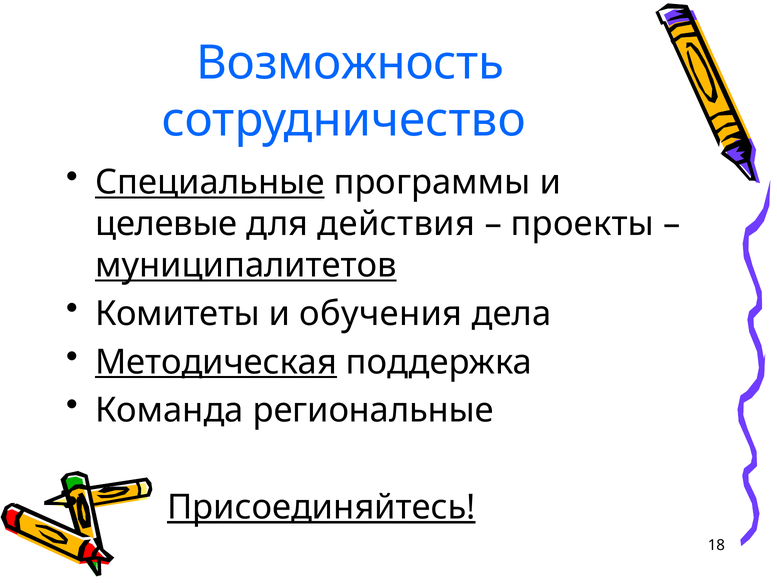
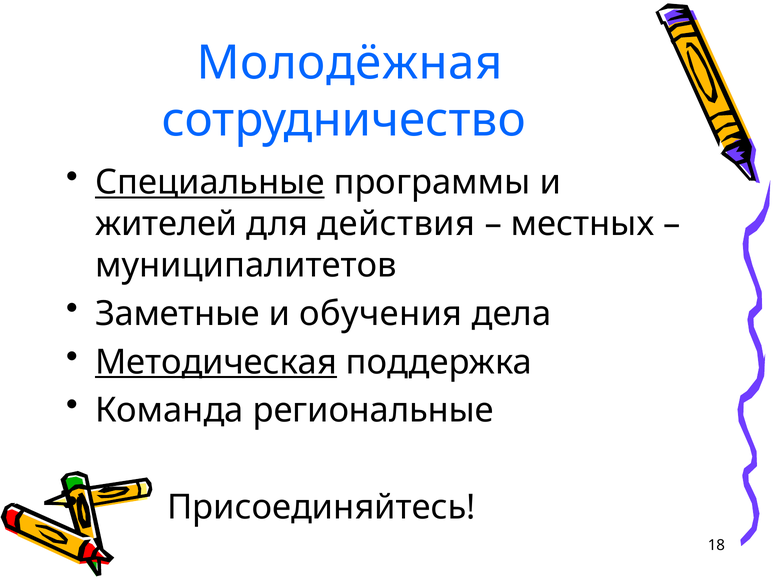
Возможность: Возможность -> Молодёжная
целевые: целевые -> жителей
проекты: проекты -> местных
муниципалитетов underline: present -> none
Комитеты: Комитеты -> Заметные
Присоединяйтесь underline: present -> none
